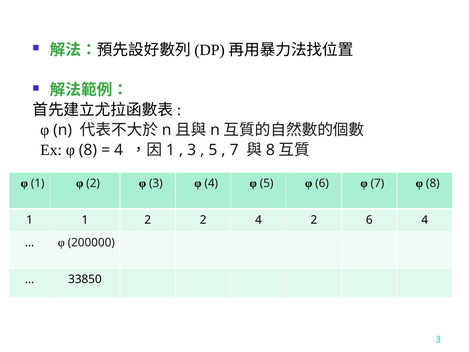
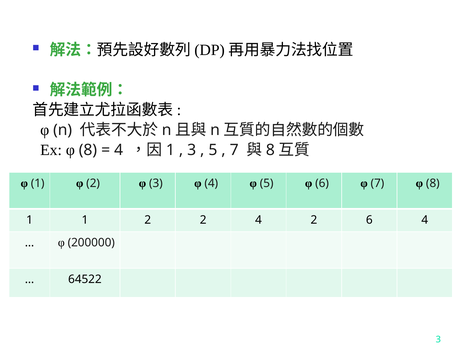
33850: 33850 -> 64522
